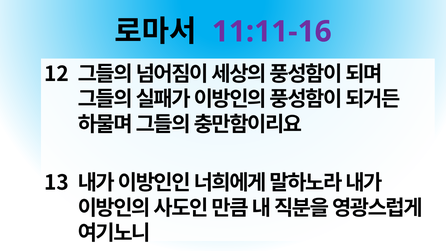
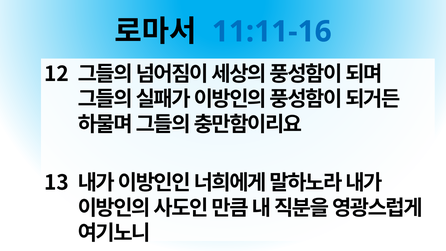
11:11-16 colour: purple -> blue
